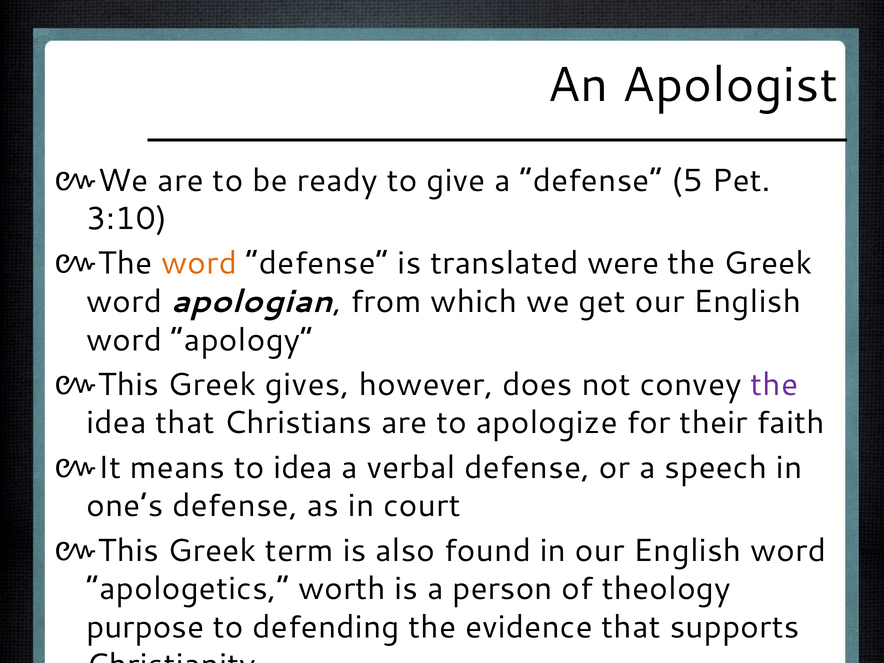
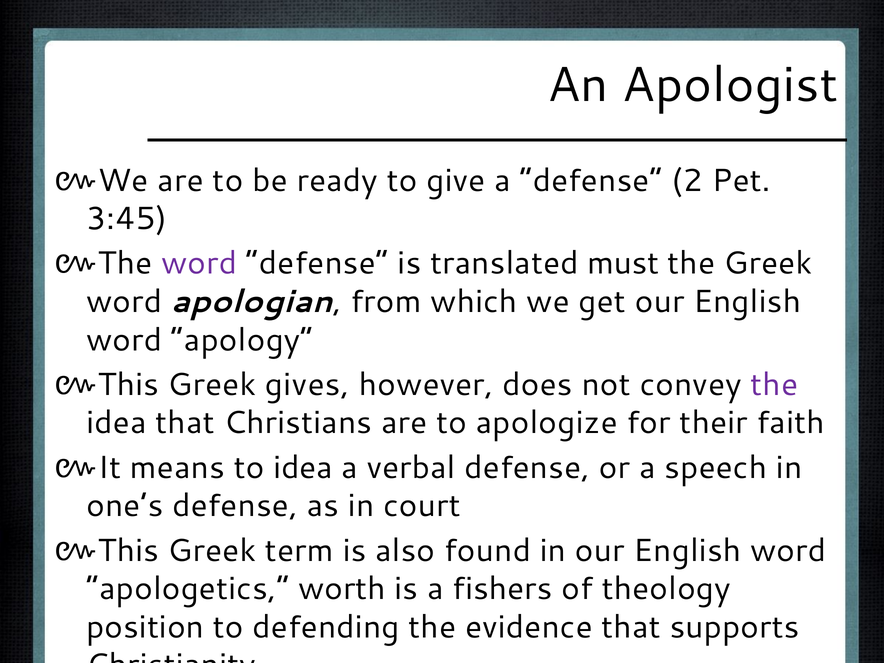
5: 5 -> 2
3:10: 3:10 -> 3:45
word at (199, 263) colour: orange -> purple
were: were -> must
person: person -> fishers
purpose: purpose -> position
